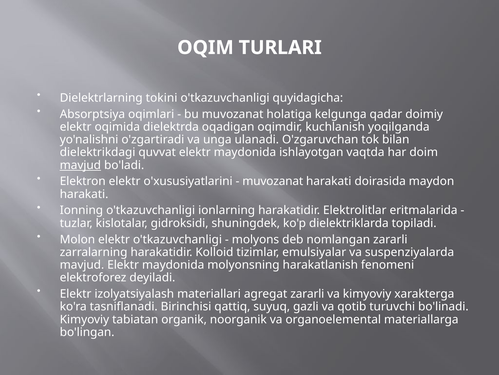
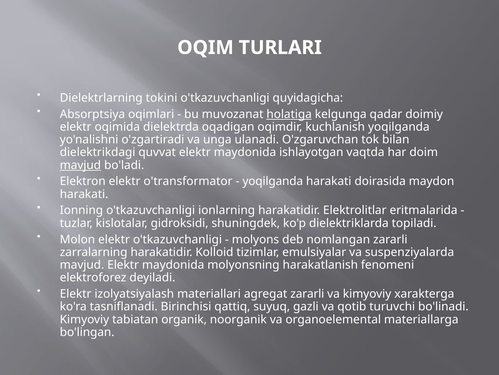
holatiga underline: none -> present
o'xususiyatlarini: o'xususiyatlarini -> o'transformator
muvozanat at (273, 181): muvozanat -> yoqilganda
